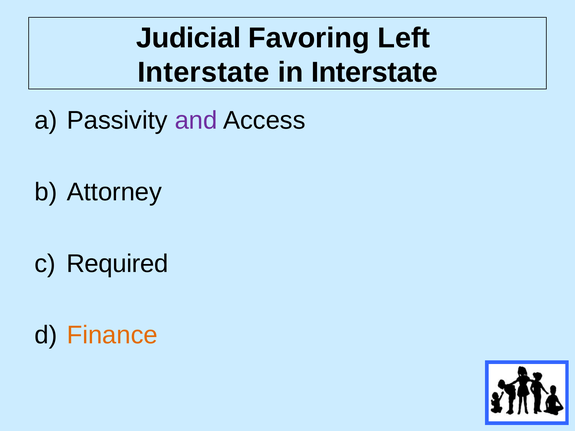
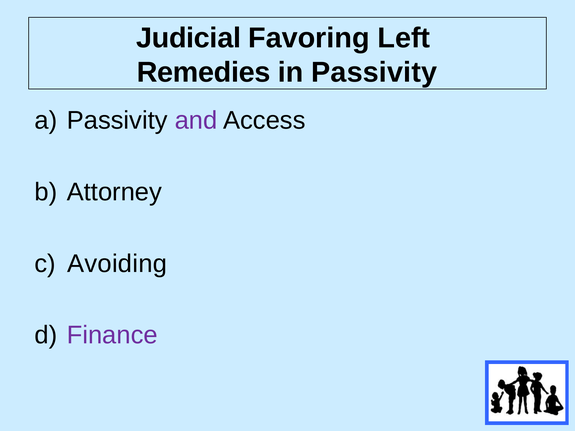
Interstate at (203, 72): Interstate -> Remedies
in Interstate: Interstate -> Passivity
Required: Required -> Avoiding
Finance colour: orange -> purple
